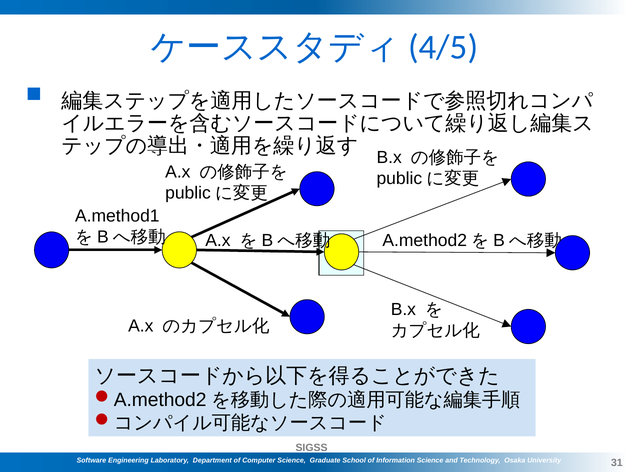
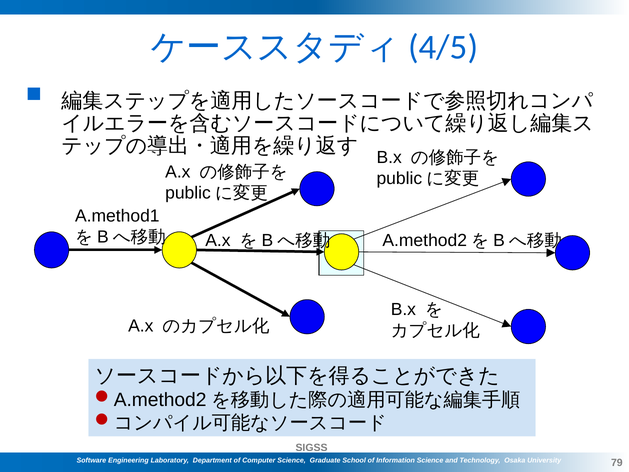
31: 31 -> 79
